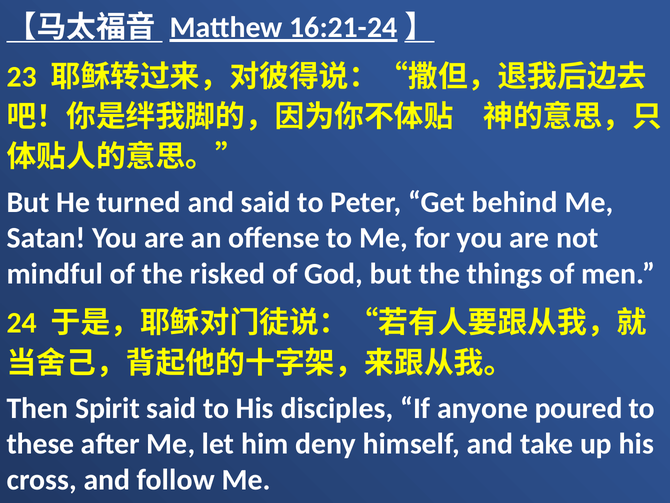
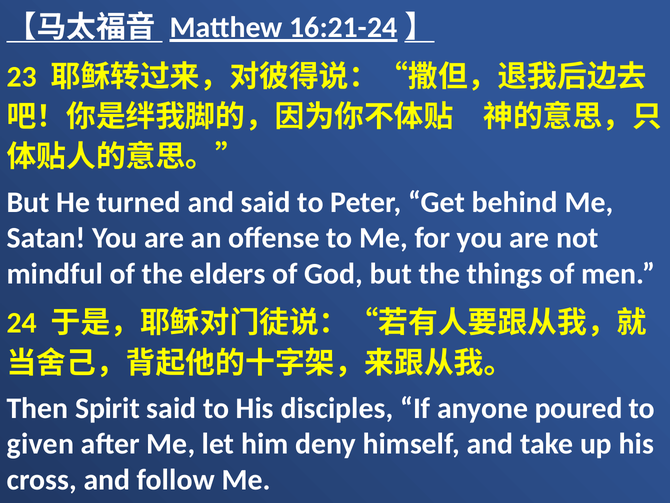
risked: risked -> elders
these: these -> given
